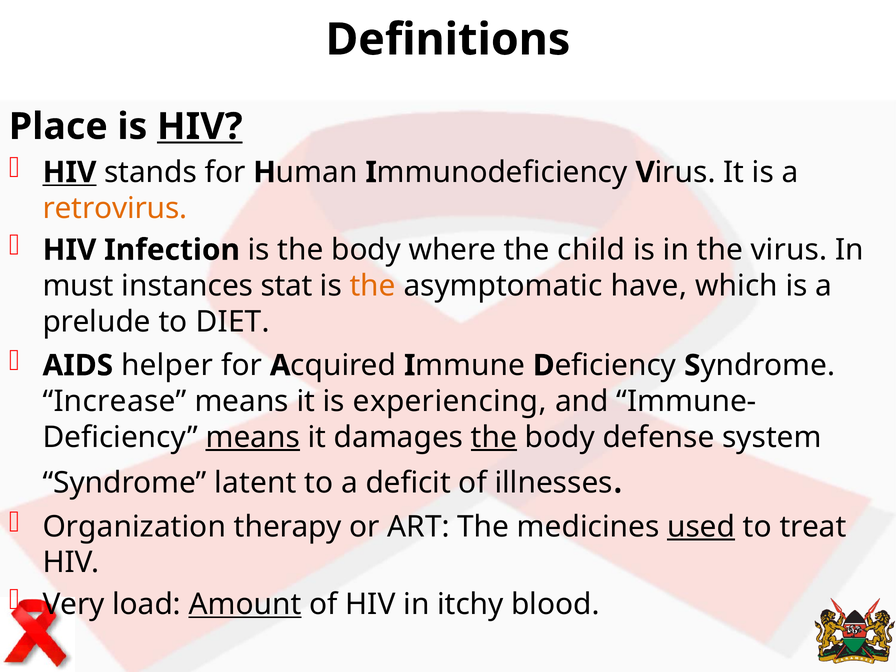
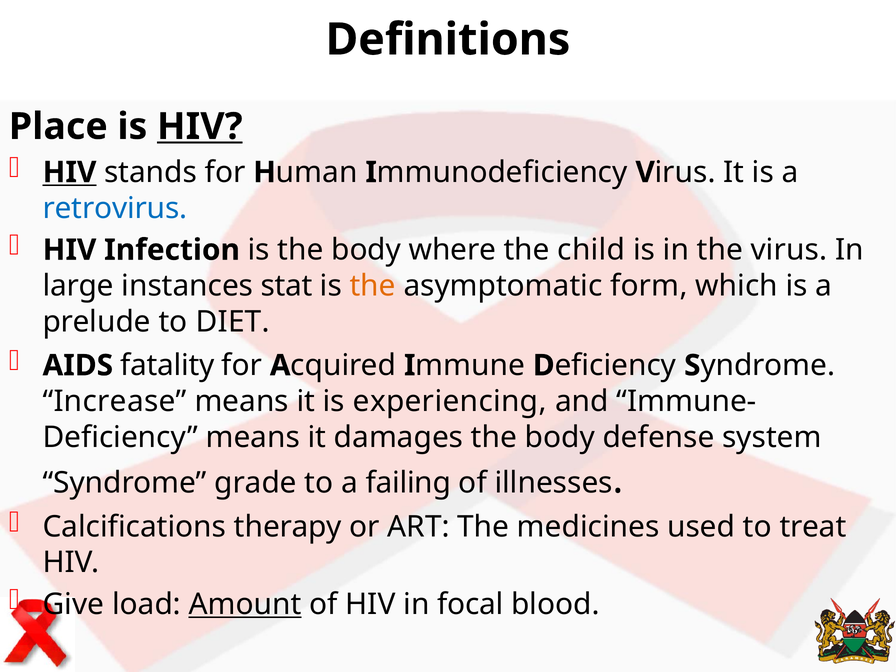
retrovirus colour: orange -> blue
must: must -> large
have: have -> form
helper: helper -> fatality
means at (253, 437) underline: present -> none
the at (494, 437) underline: present -> none
latent: latent -> grade
deficit: deficit -> failing
Organization: Organization -> Calcifications
used underline: present -> none
Very: Very -> Give
itchy: itchy -> focal
